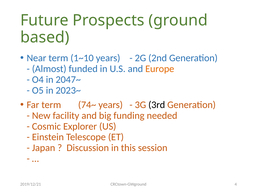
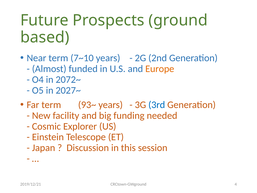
1~10: 1~10 -> 7~10
2047~: 2047~ -> 2072~
2023~: 2023~ -> 2027~
74~: 74~ -> 93~
3rd colour: black -> blue
